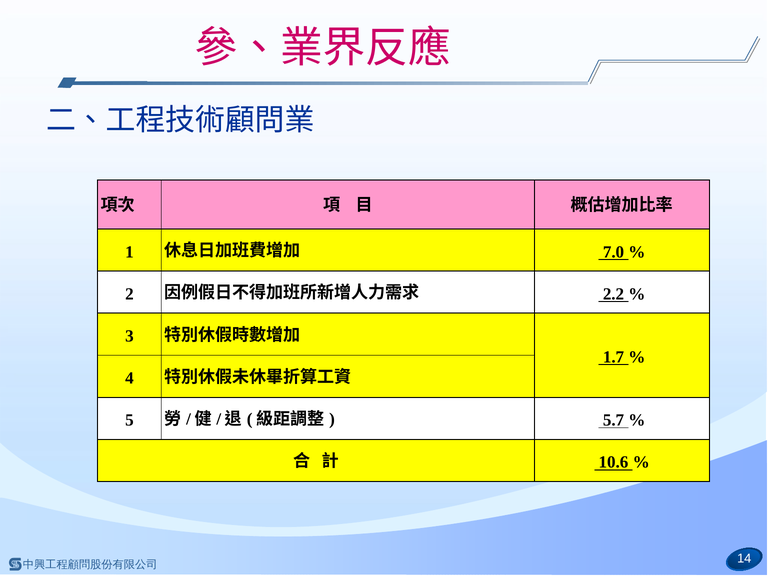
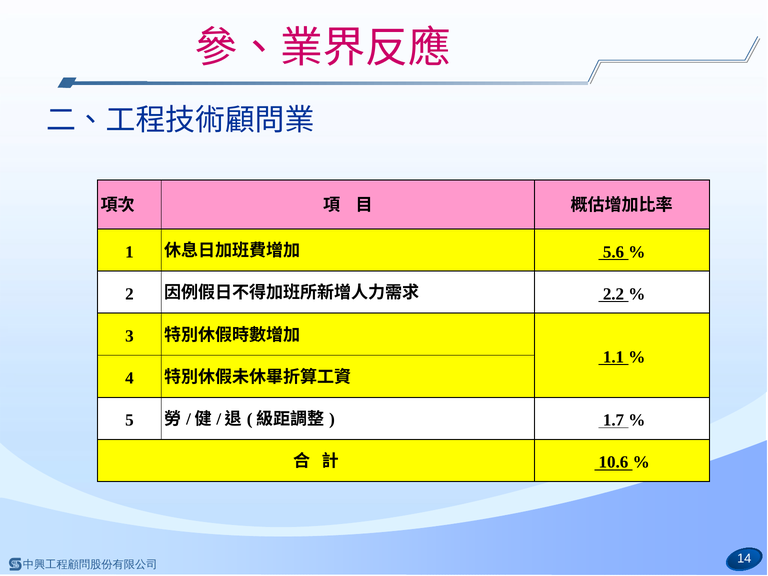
7.0: 7.0 -> 5.6
1.7: 1.7 -> 1.1
5.7: 5.7 -> 1.7
